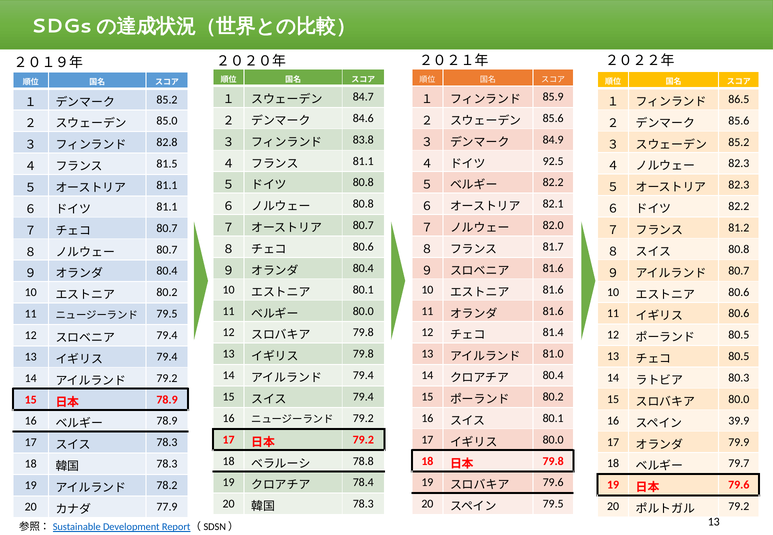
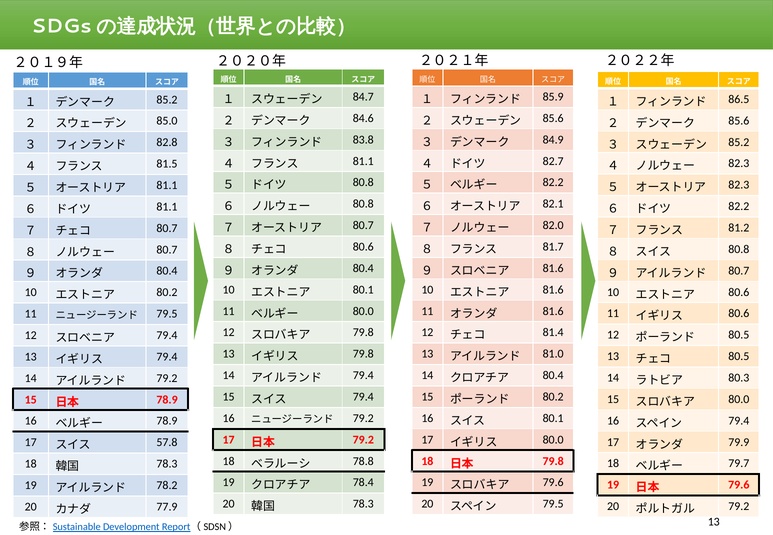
92.5: 92.5 -> 82.7
39.9 at (739, 421): 39.9 -> 79.4
78.3 at (167, 443): 78.3 -> 57.8
